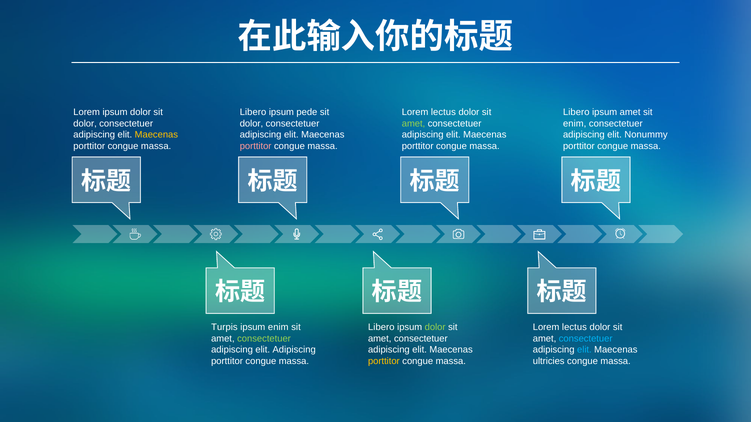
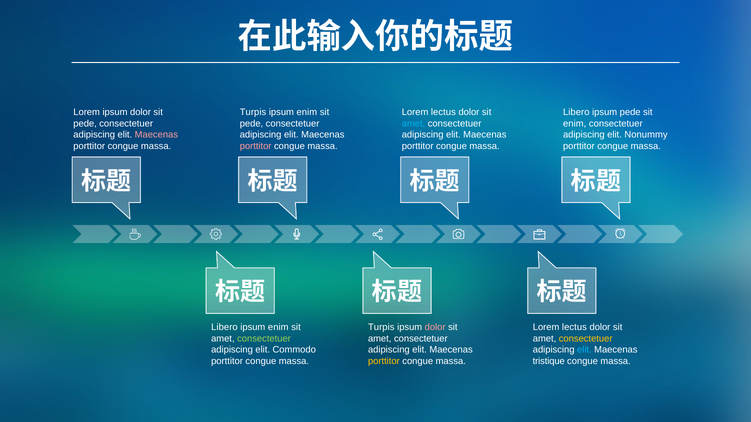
Libero at (253, 113): Libero -> Turpis
pede at (307, 113): pede -> enim
ipsum amet: amet -> pede
dolor at (85, 124): dolor -> pede
dolor at (251, 124): dolor -> pede
amet at (414, 124) colour: light green -> light blue
Maecenas at (156, 135) colour: yellow -> pink
Turpis at (224, 328): Turpis -> Libero
Libero at (381, 328): Libero -> Turpis
dolor at (435, 328) colour: light green -> pink
consectetuer at (586, 339) colour: light blue -> yellow
elit Adipiscing: Adipiscing -> Commodo
ultricies: ultricies -> tristique
